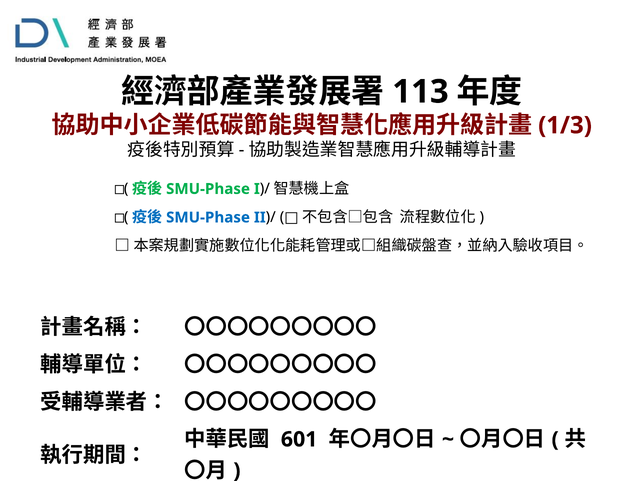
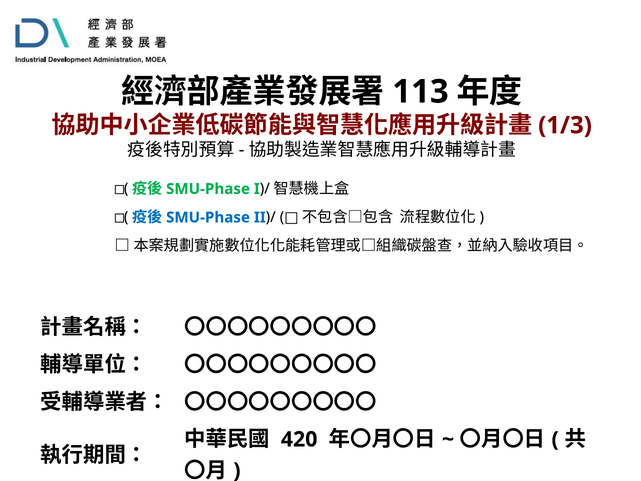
601: 601 -> 420
